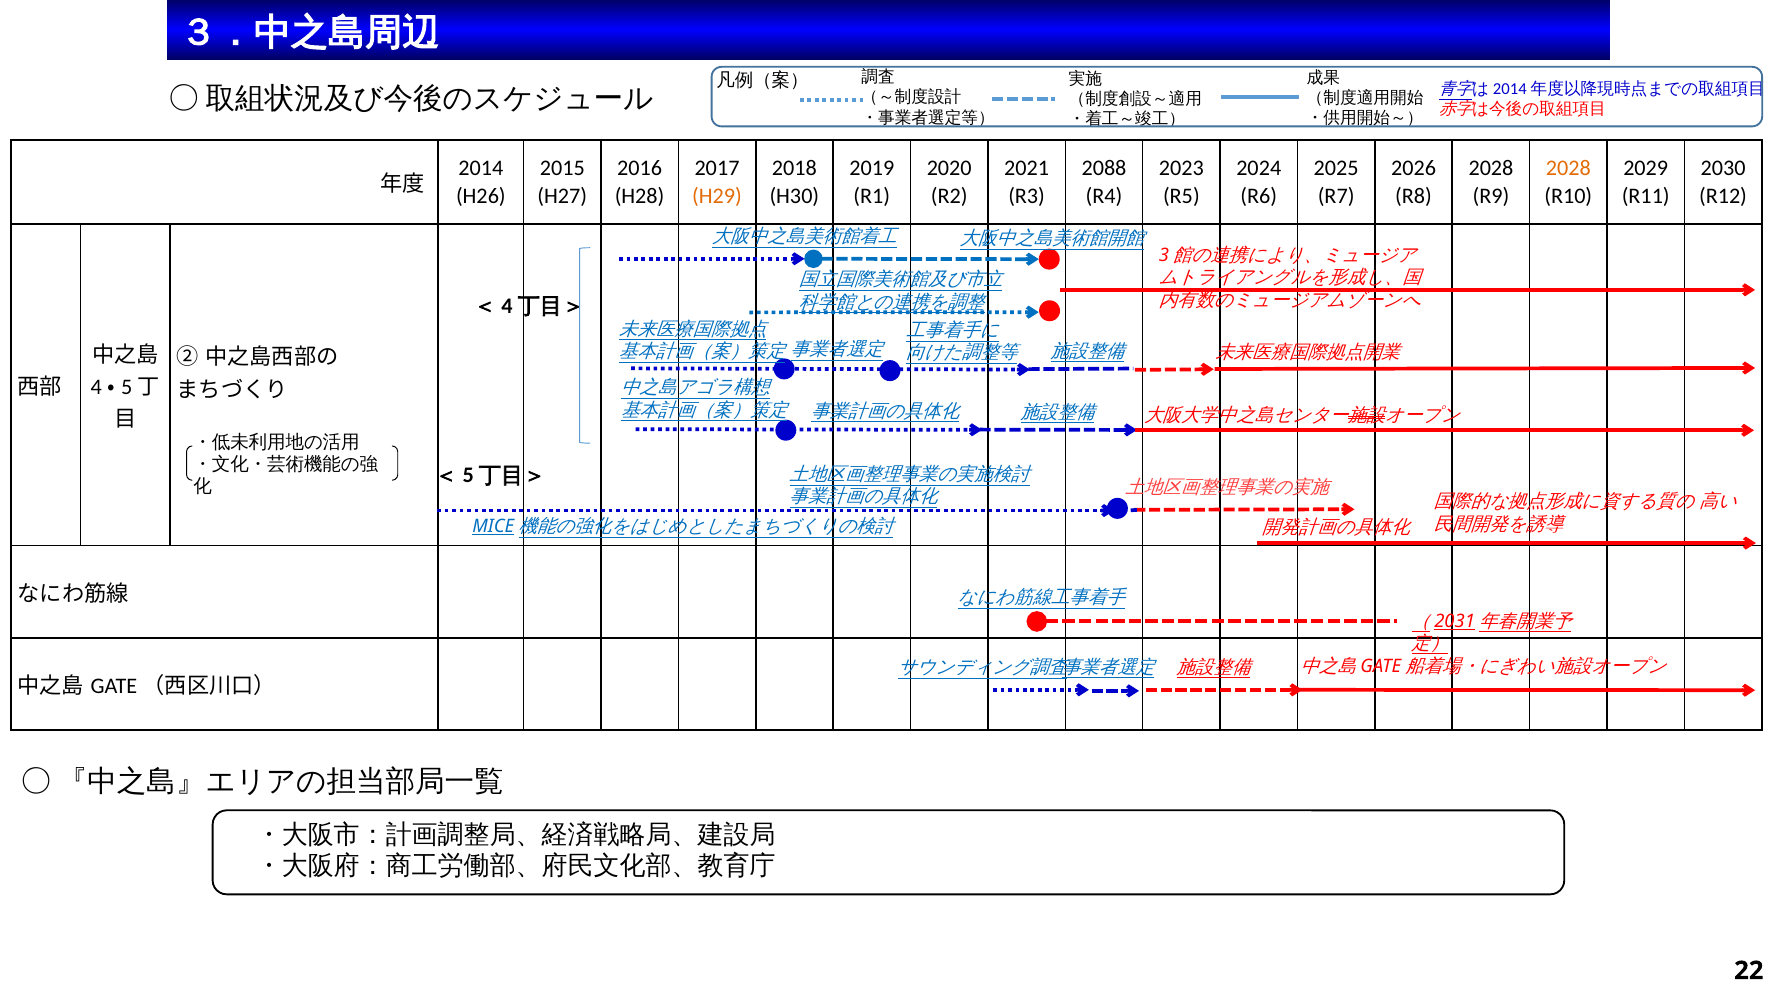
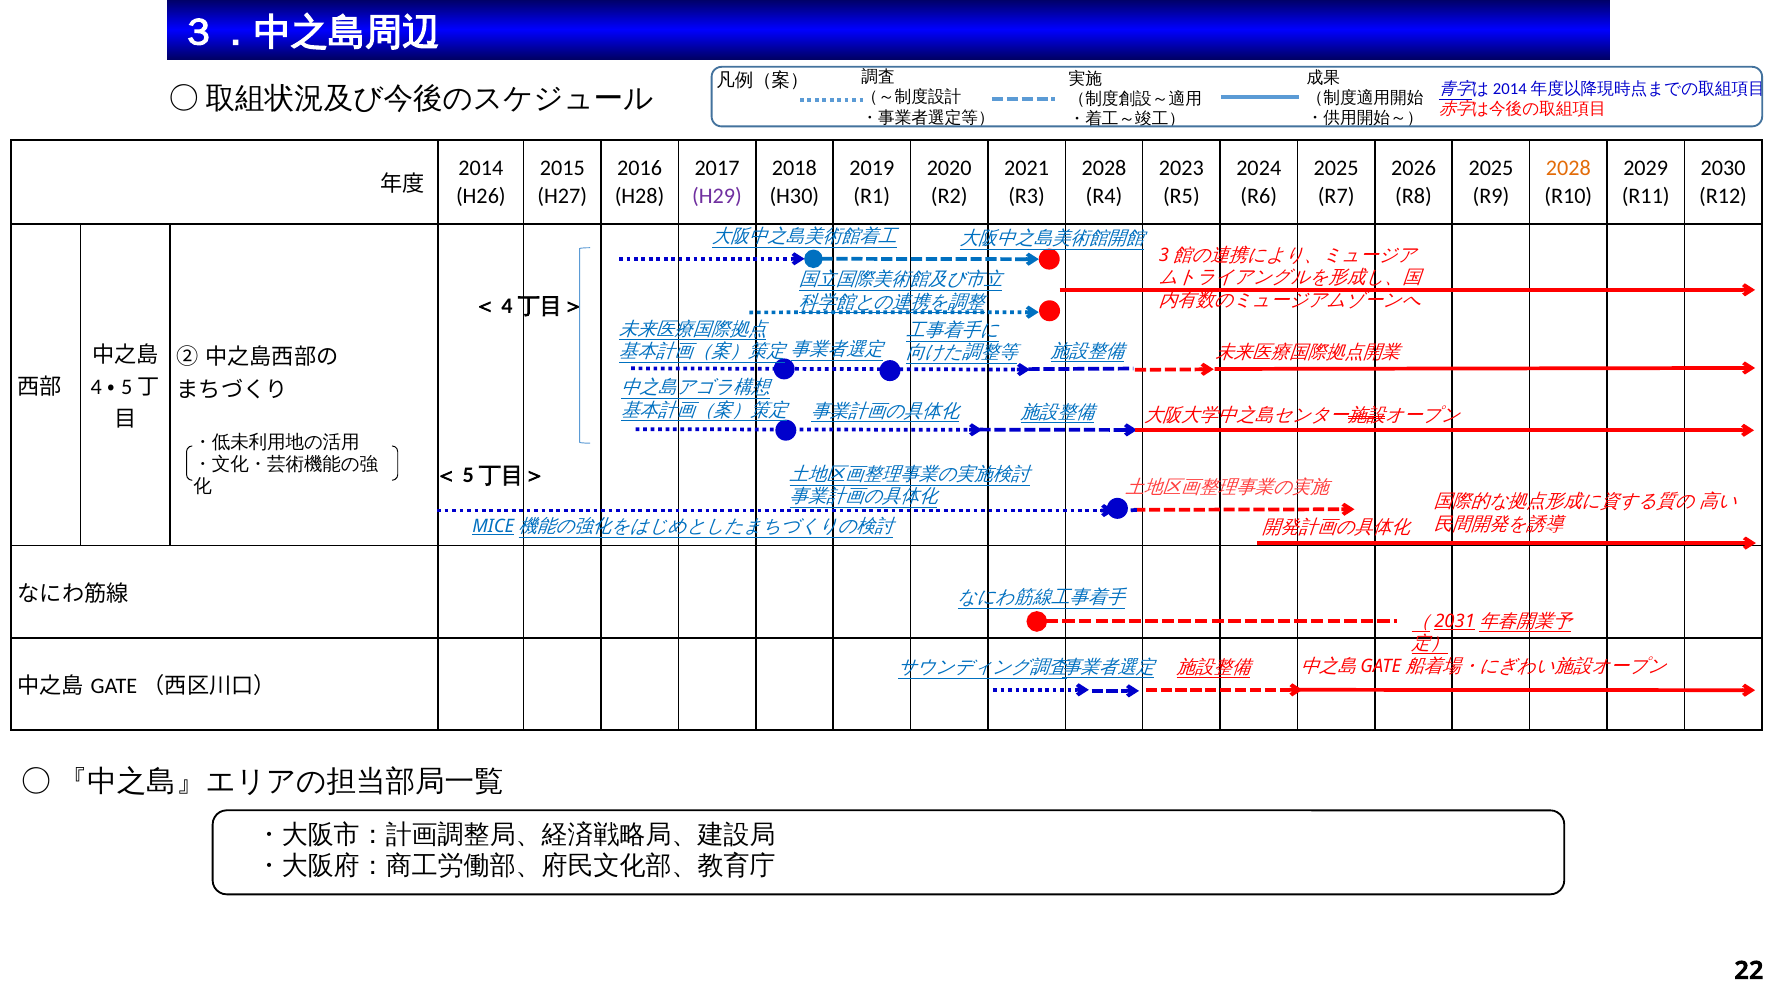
2088 at (1104, 169): 2088 -> 2028
2028 at (1491, 169): 2028 -> 2025
H29 colour: orange -> purple
